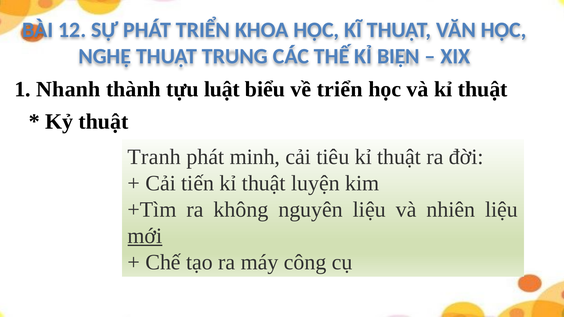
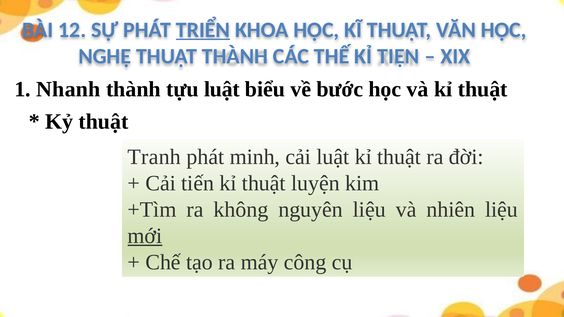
TRIỂN at (203, 30) underline: none -> present
THUẬT TRUNG: TRUNG -> THÀNH
BIỆN: BIỆN -> TIỆN
về triển: triển -> bước
cải tiêu: tiêu -> luật
